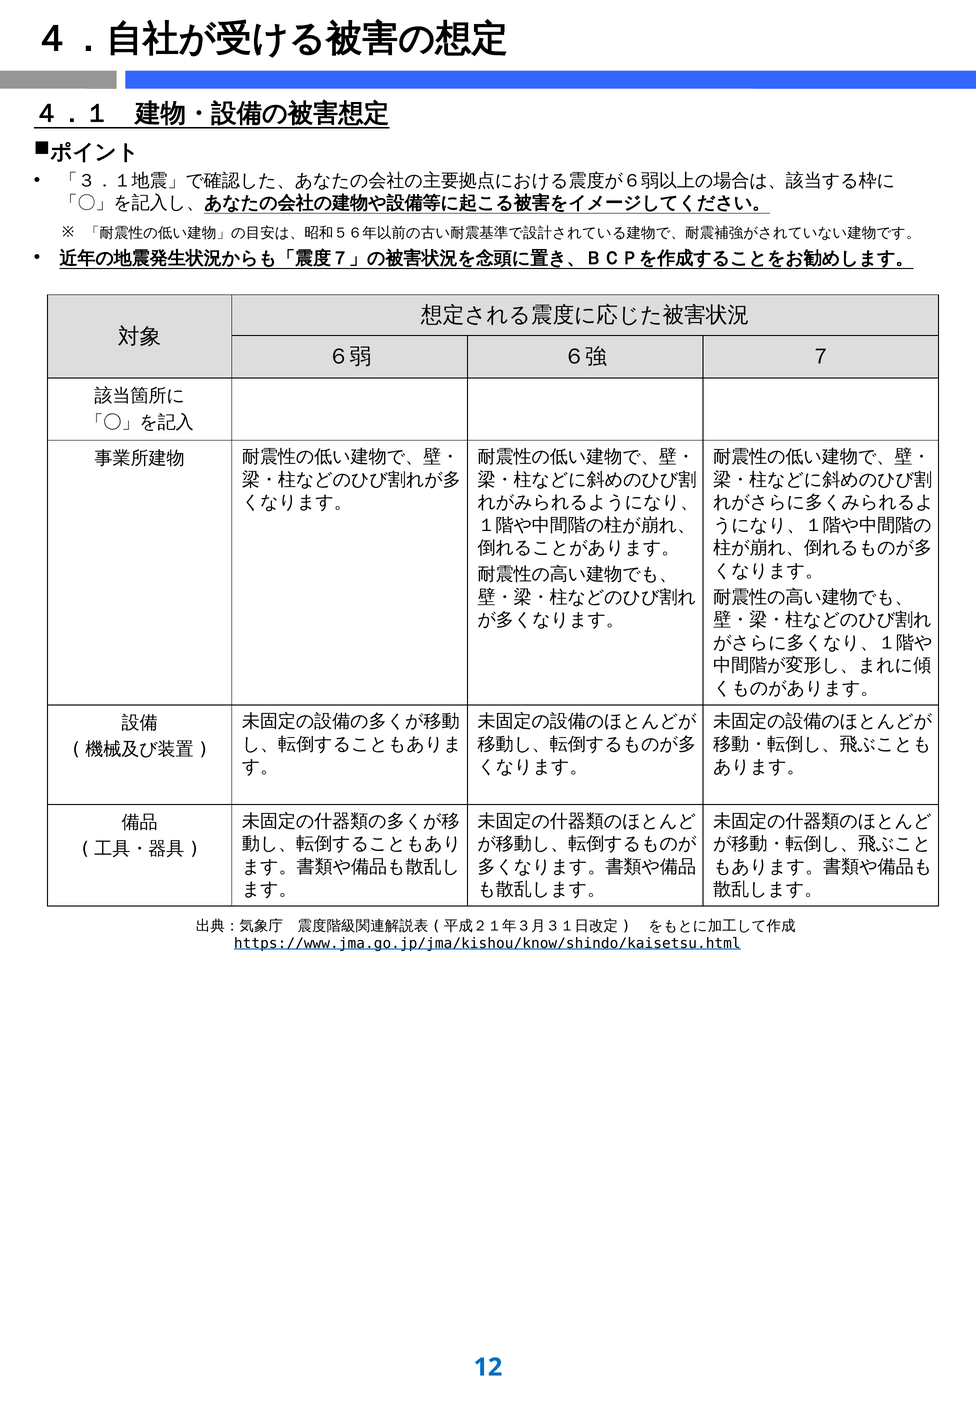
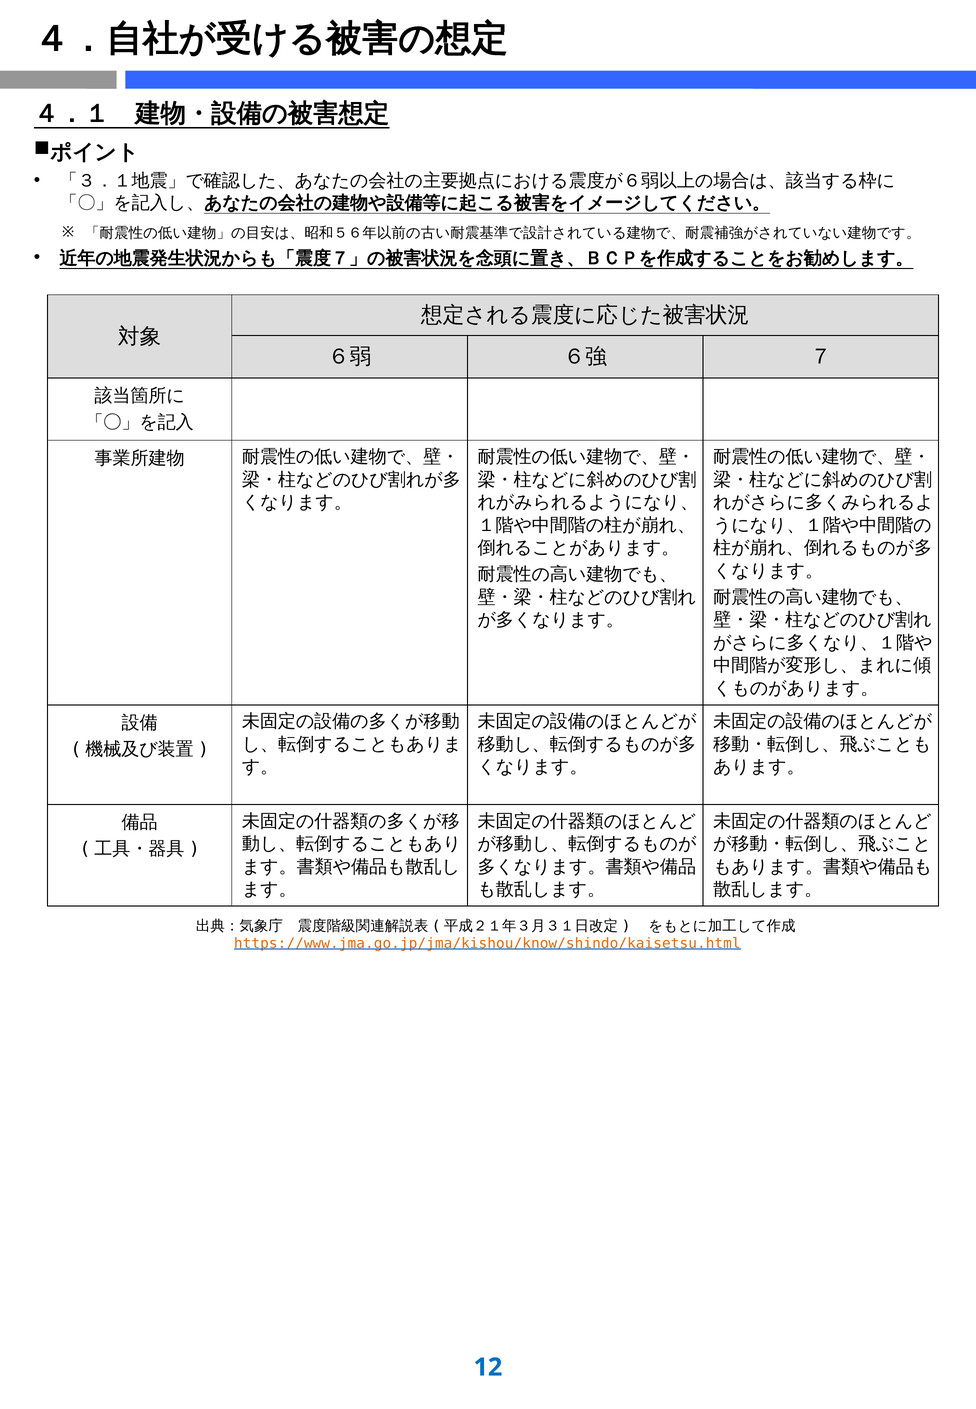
https://www.jma.go.jp/jma/kishou/know/shindo/kaisetsu.html colour: black -> orange
